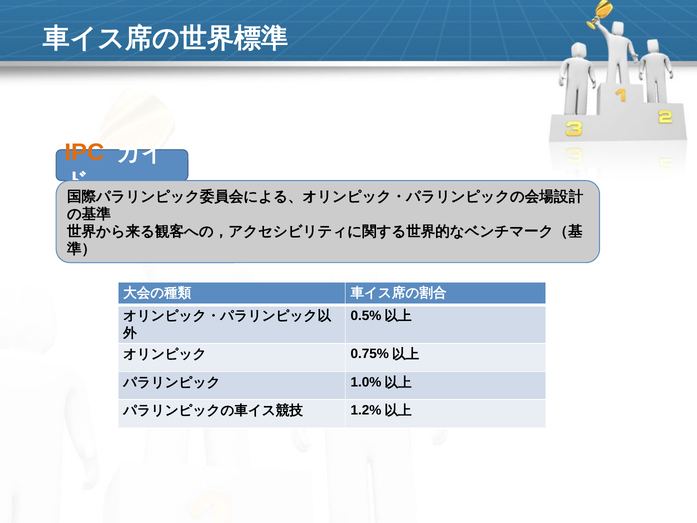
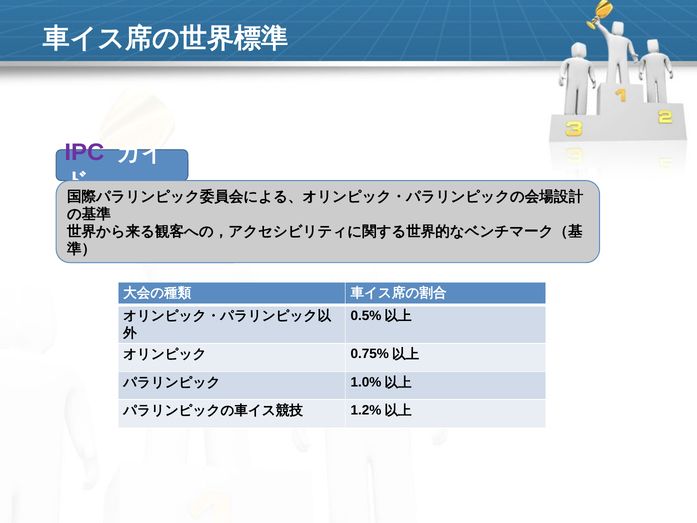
IPC colour: orange -> purple
